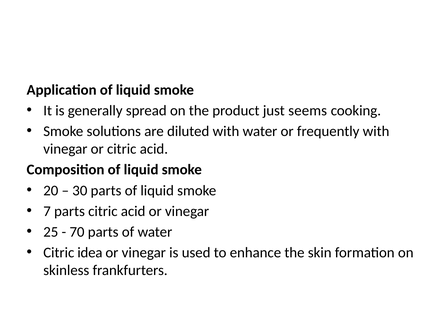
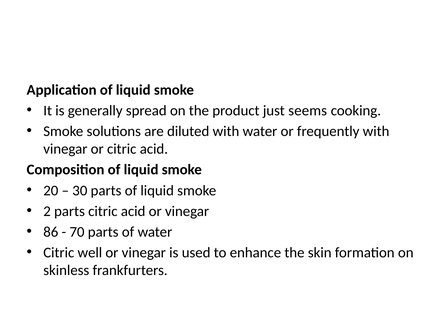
7: 7 -> 2
25: 25 -> 86
idea: idea -> well
